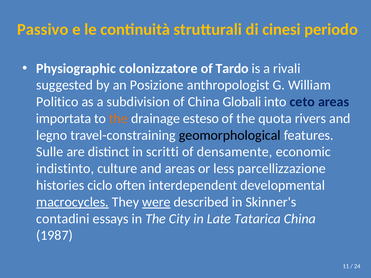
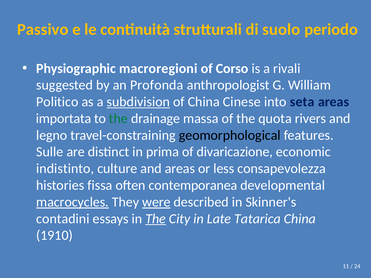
cinesi: cinesi -> suolo
colonizzatore: colonizzatore -> macroregioni
Tardo: Tardo -> Corso
Posizione: Posizione -> Profonda
subdivision underline: none -> present
Globali: Globali -> Cinese
ceto: ceto -> seta
the at (118, 119) colour: orange -> green
esteso: esteso -> massa
scritti: scritti -> prima
densamente: densamente -> divaricazione
parcellizzazione: parcellizzazione -> consapevolezza
ciclo: ciclo -> fissa
interdependent: interdependent -> contemporanea
The at (156, 219) underline: none -> present
1987: 1987 -> 1910
